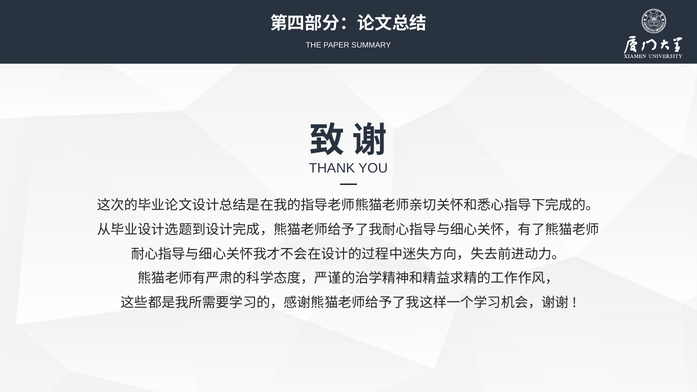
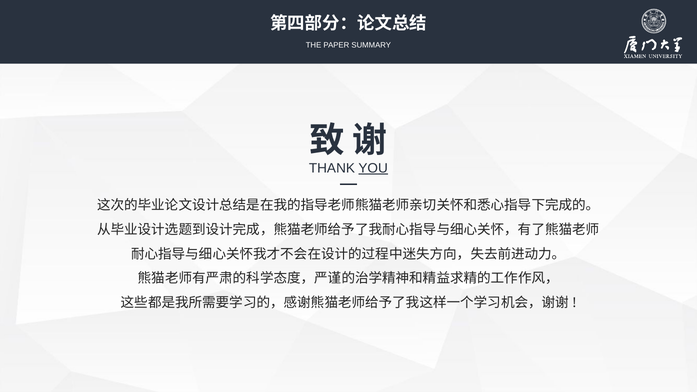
YOU underline: none -> present
